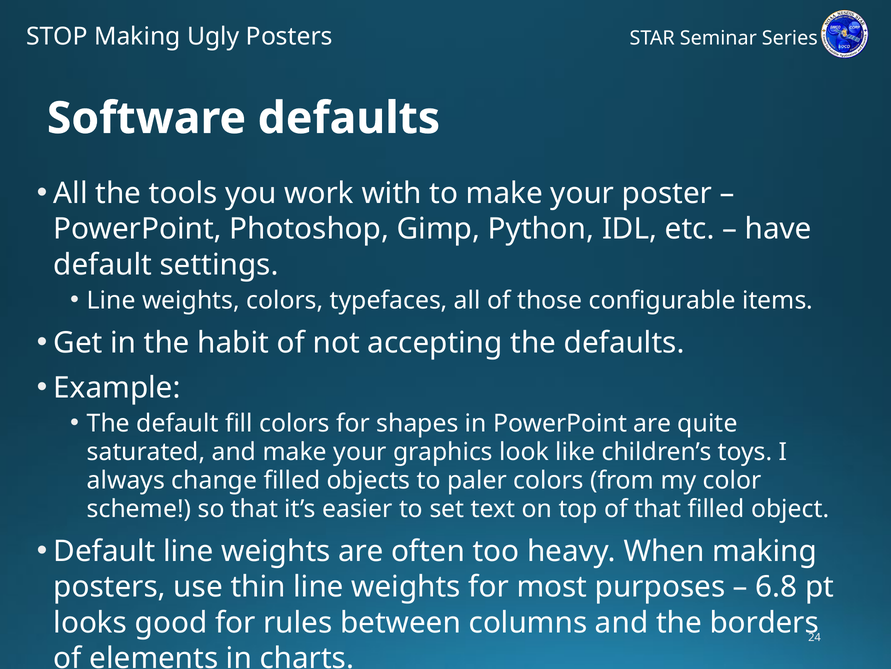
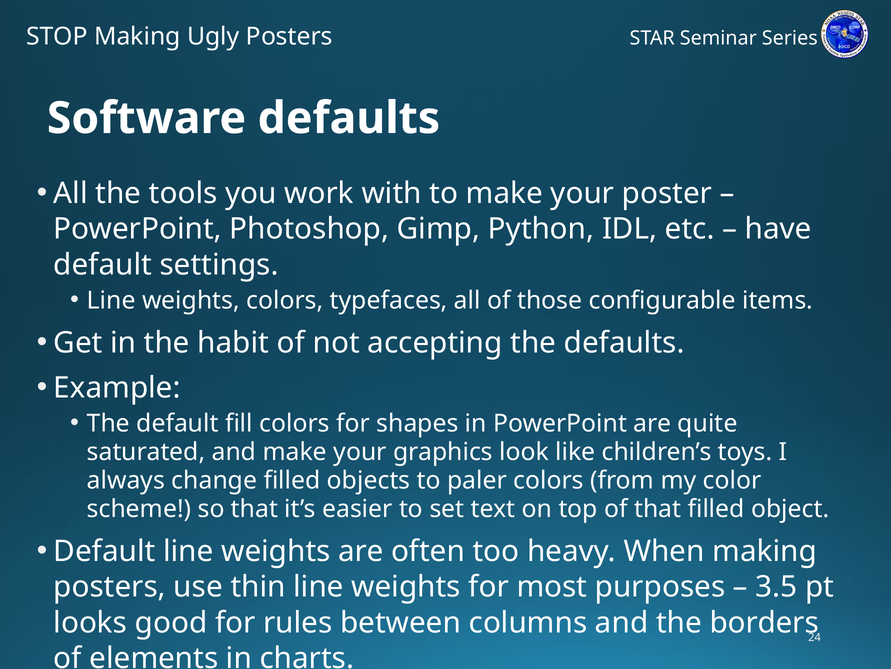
6.8: 6.8 -> 3.5
